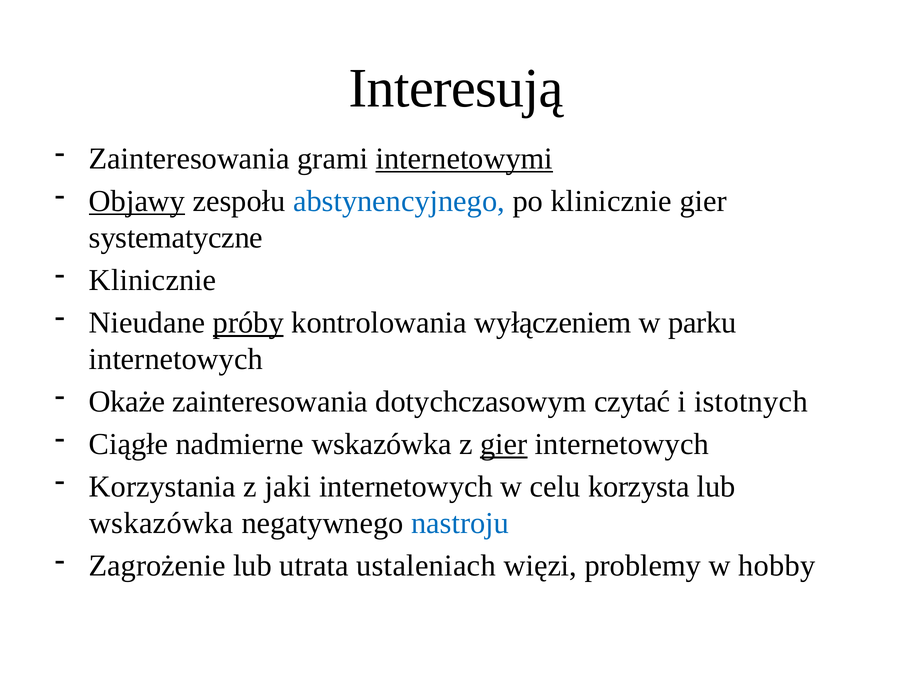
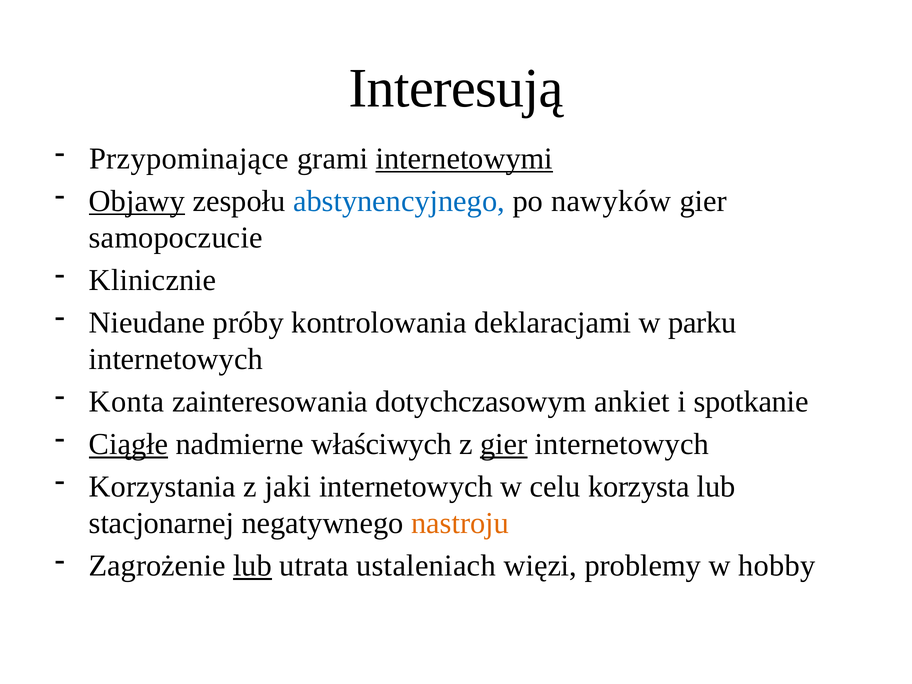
Zainteresowania at (189, 159): Zainteresowania -> Przypominające
po klinicznie: klinicznie -> nawyków
systematyczne: systematyczne -> samopoczucie
próby underline: present -> none
wyłączeniem: wyłączeniem -> deklaracjami
Okaże: Okaże -> Konta
czytać: czytać -> ankiet
istotnych: istotnych -> spotkanie
Ciągłe underline: none -> present
nadmierne wskazówka: wskazówka -> właściwych
wskazówka at (161, 523): wskazówka -> stacjonarnej
nastroju colour: blue -> orange
lub at (252, 566) underline: none -> present
